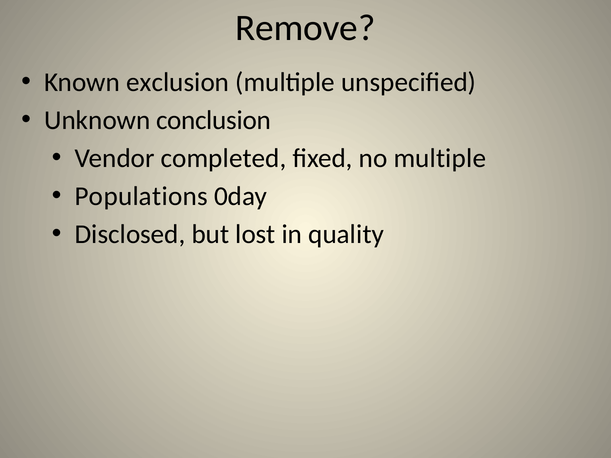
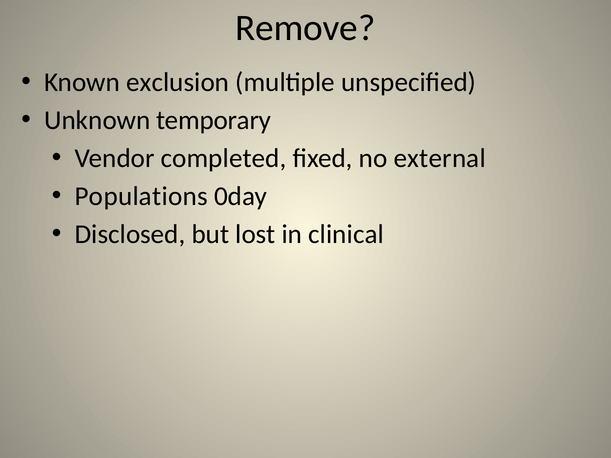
conclusion: conclusion -> temporary
no multiple: multiple -> external
quality: quality -> clinical
